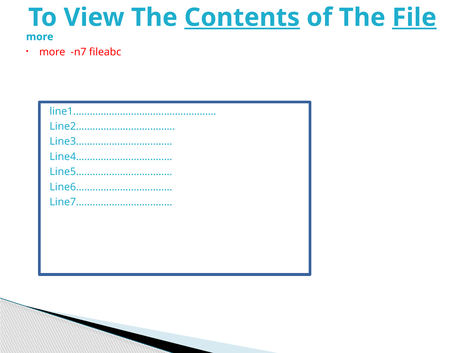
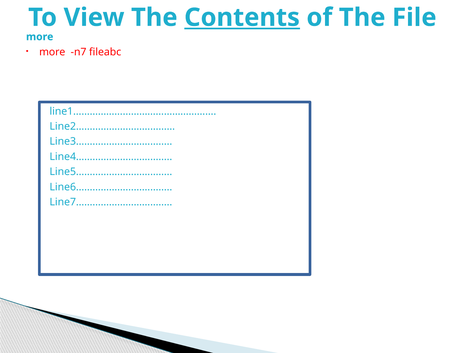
File underline: present -> none
